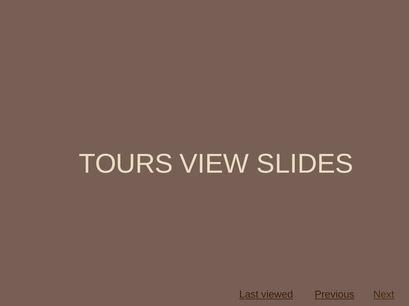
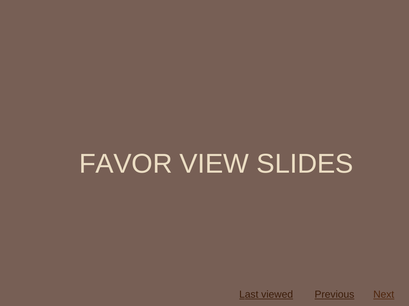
TOURS: TOURS -> FAVOR
